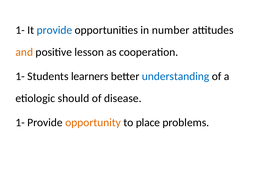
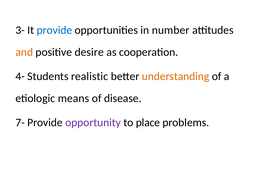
1- at (20, 30): 1- -> 3-
lesson: lesson -> desire
1- at (20, 77): 1- -> 4-
learners: learners -> realistic
understanding colour: blue -> orange
should: should -> means
1- at (20, 123): 1- -> 7-
opportunity colour: orange -> purple
